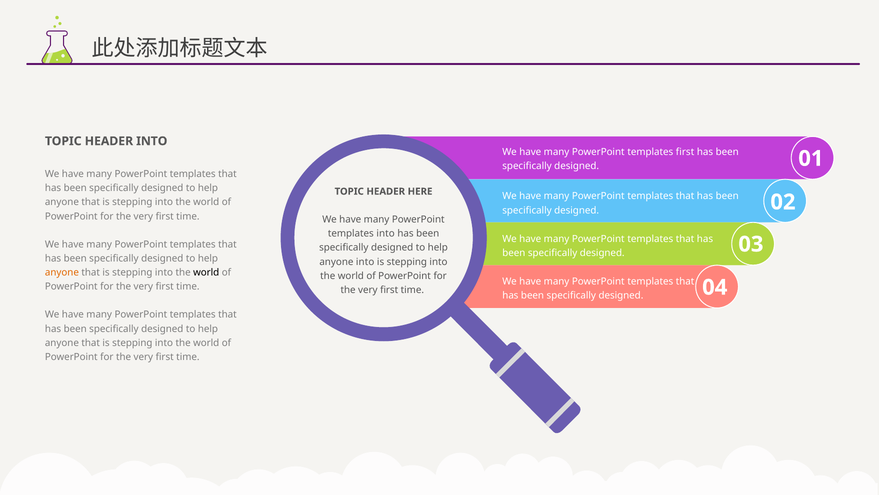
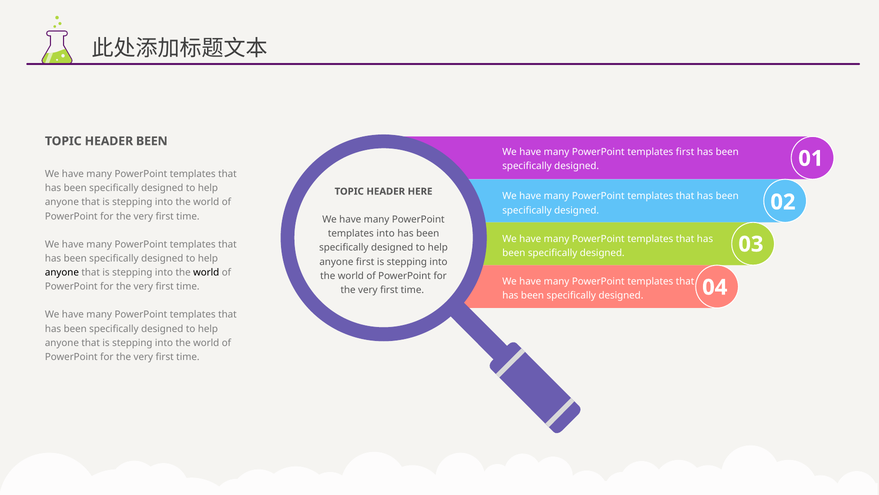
HEADER INTO: INTO -> BEEN
anyone into: into -> first
anyone at (62, 272) colour: orange -> black
